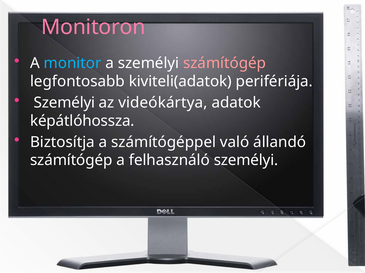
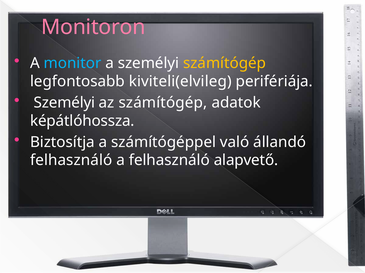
számítógép at (225, 63) colour: pink -> yellow
kiviteli(adatok: kiviteli(adatok -> kiviteli(elvileg
az videókártya: videókártya -> számítógép
számítógép at (71, 161): számítógép -> felhasználó
felhasználó személyi: személyi -> alapvető
